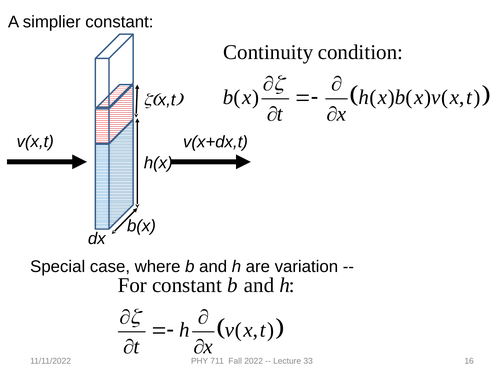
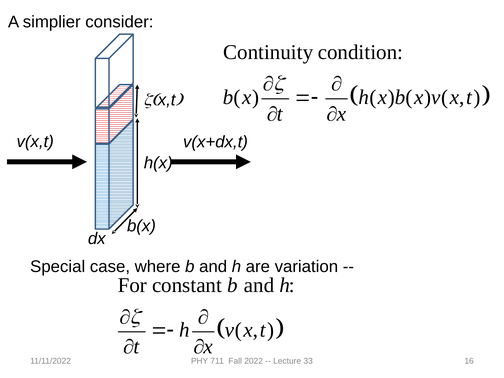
simplier constant: constant -> consider
